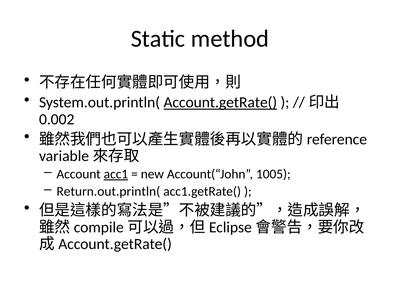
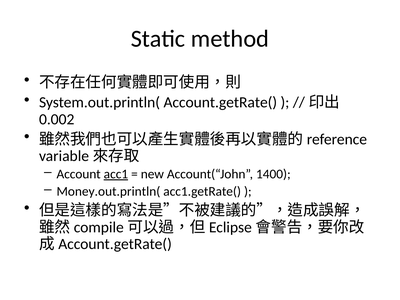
Account.getRate( underline: present -> none
1005: 1005 -> 1400
Return.out.println(: Return.out.println( -> Money.out.println(
